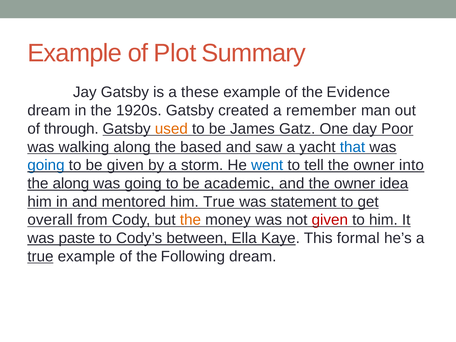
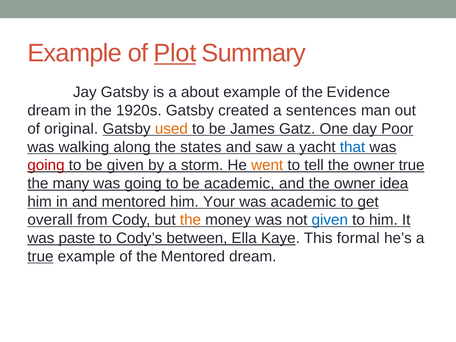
Plot underline: none -> present
these: these -> about
remember: remember -> sentences
through: through -> original
based: based -> states
going at (46, 165) colour: blue -> red
went colour: blue -> orange
owner into: into -> true
the along: along -> many
him True: True -> Your
was statement: statement -> academic
given at (330, 220) colour: red -> blue
the Following: Following -> Mentored
